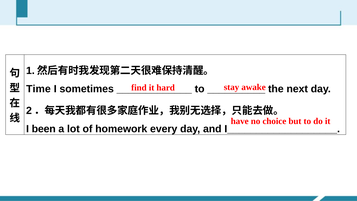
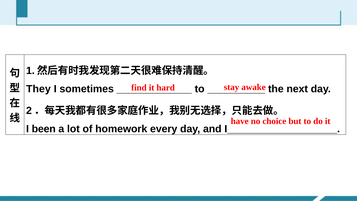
Time: Time -> They
